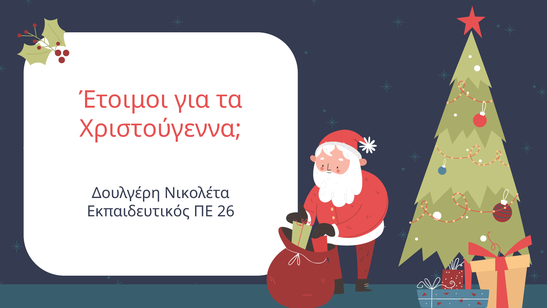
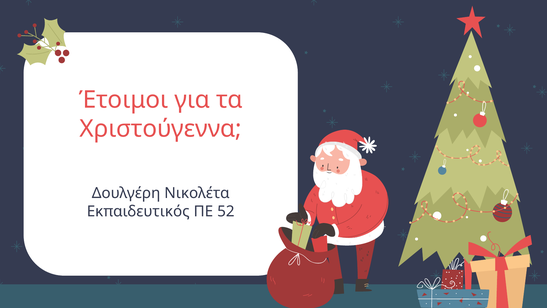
26: 26 -> 52
